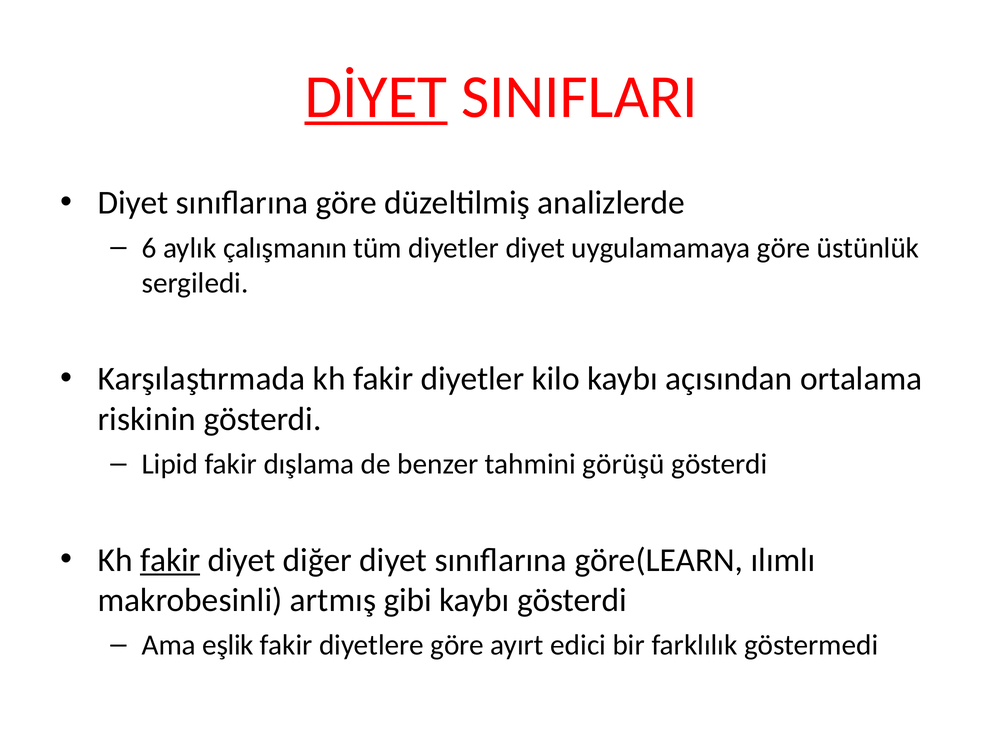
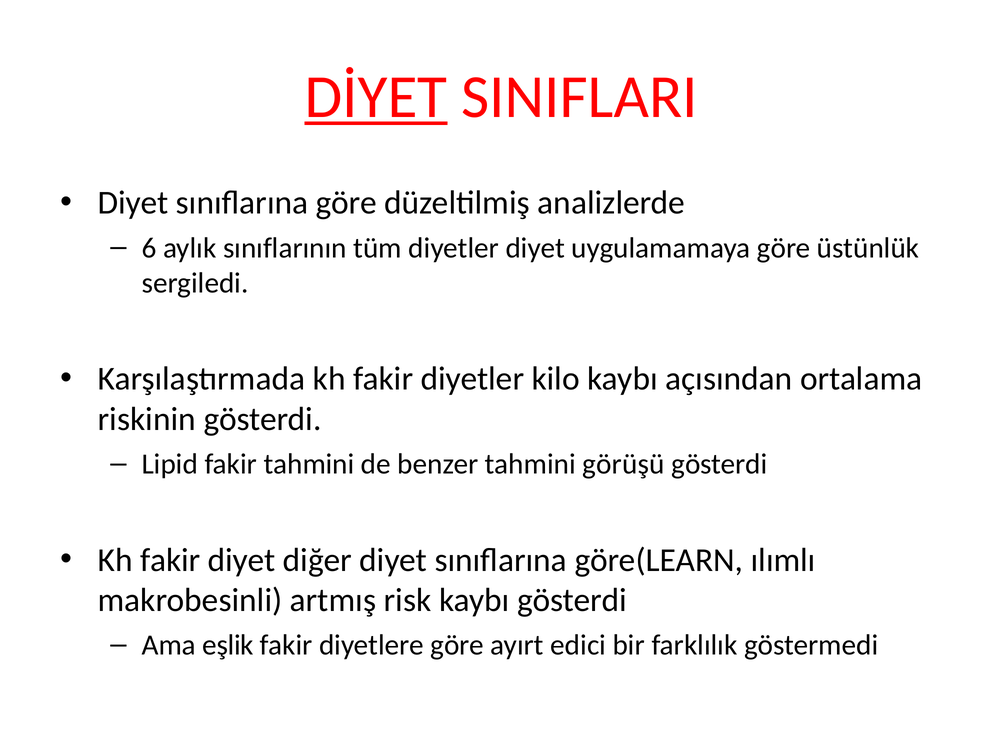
çalışmanın: çalışmanın -> sınıflarının
fakir dışlama: dışlama -> tahmini
fakir at (170, 560) underline: present -> none
gibi: gibi -> risk
